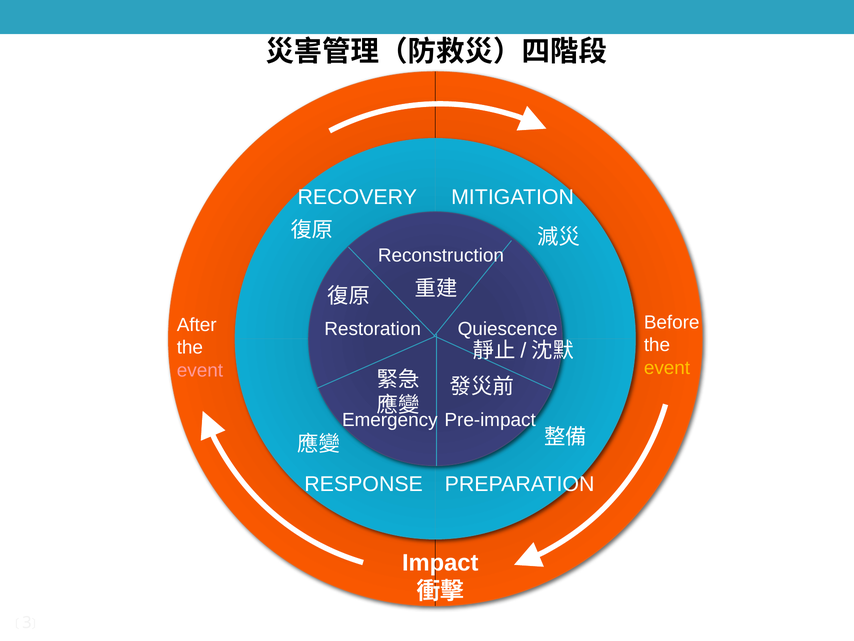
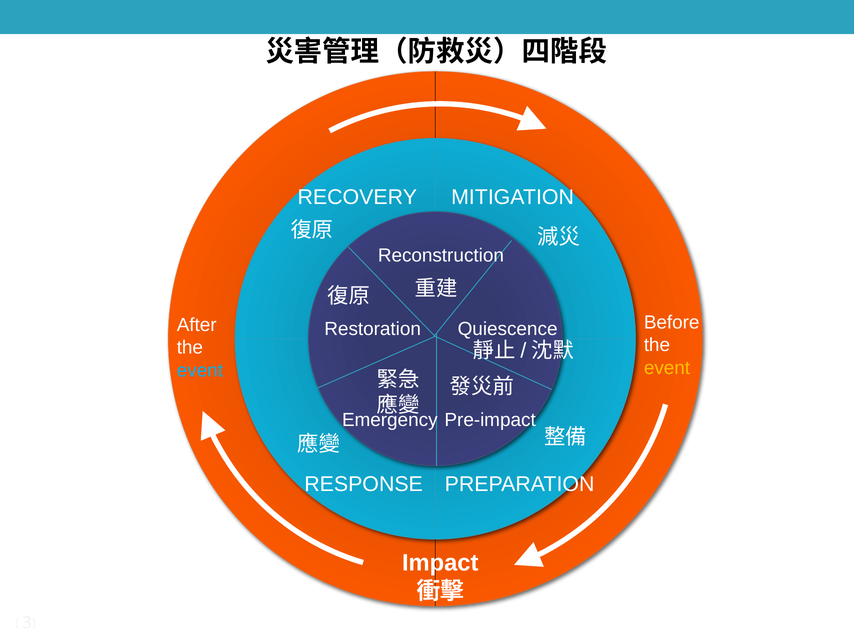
event at (200, 370) colour: pink -> light blue
